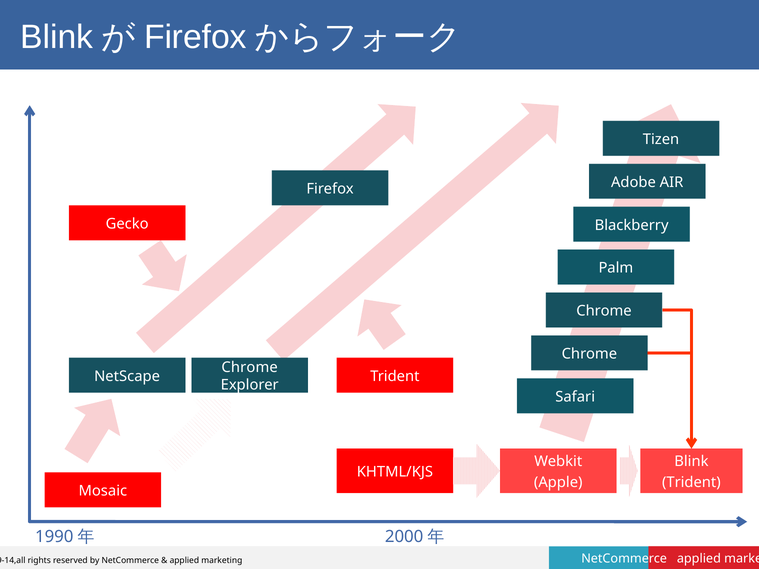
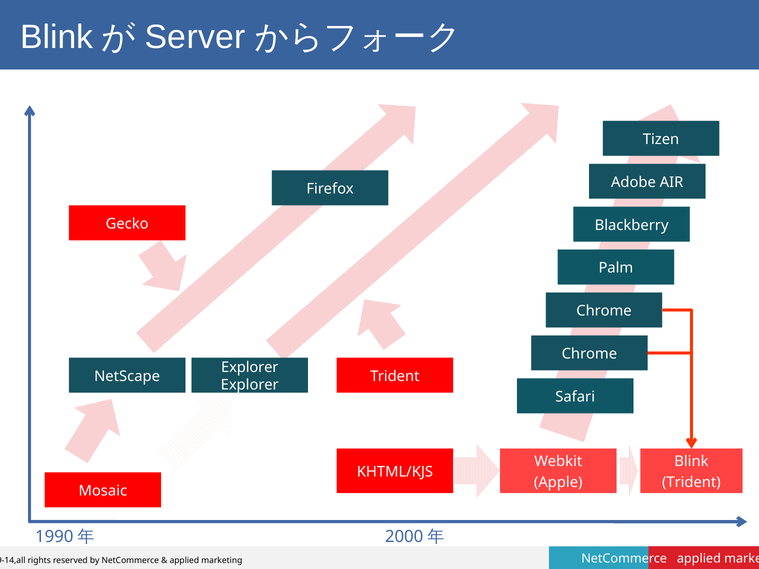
Firefox at (195, 37): Firefox -> Server
Chrome at (250, 368): Chrome -> Explorer
